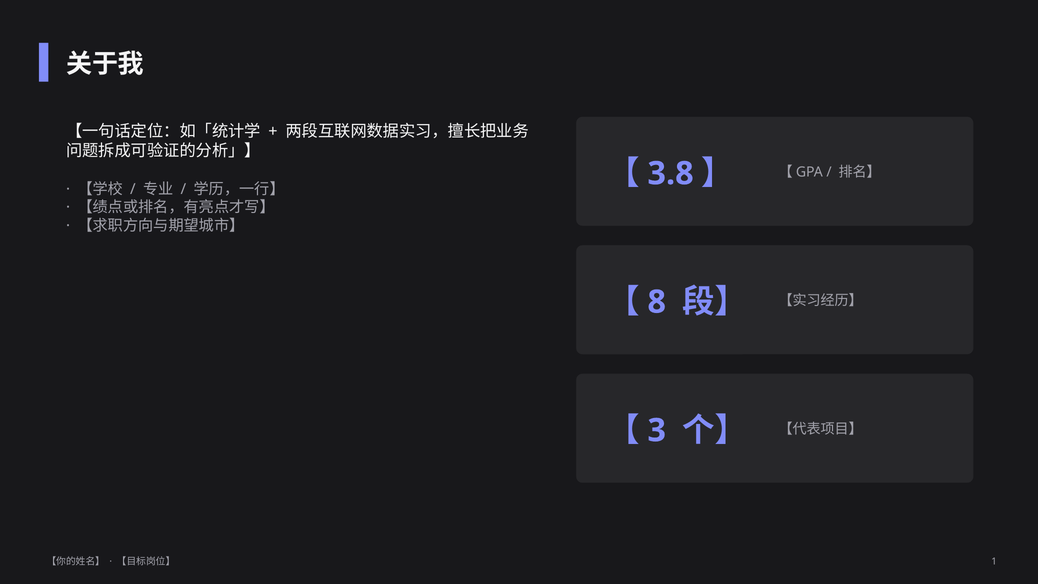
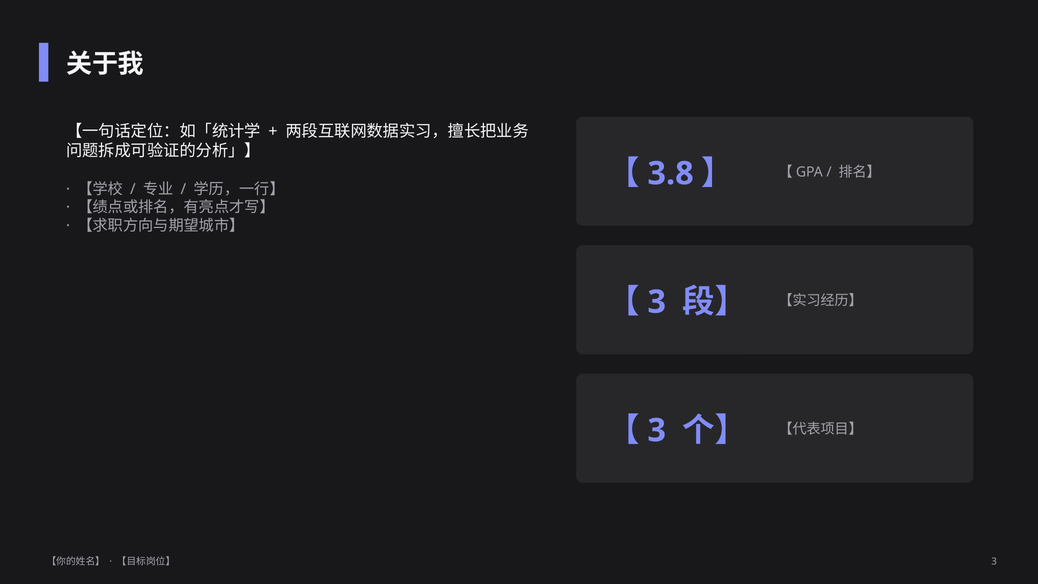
8 at (657, 302): 8 -> 3
1 at (994, 561): 1 -> 3
